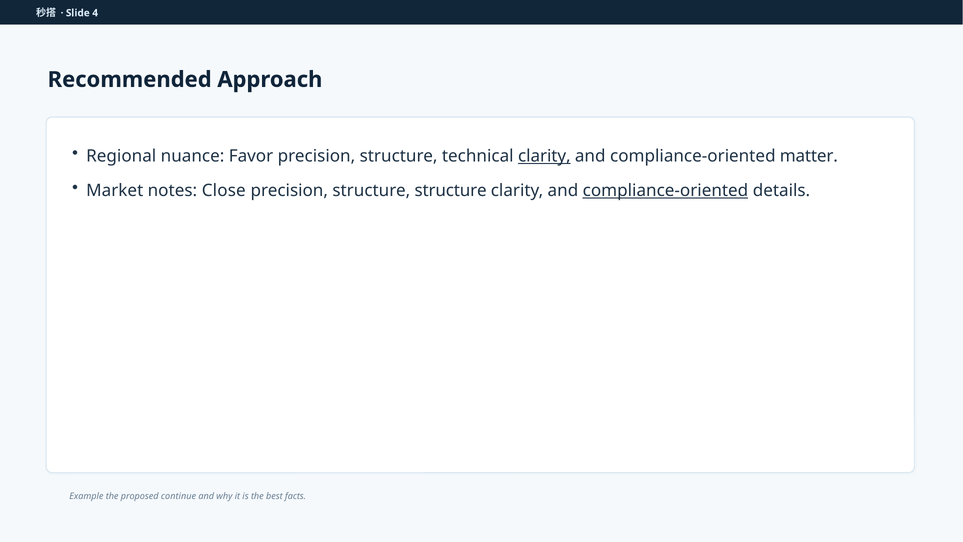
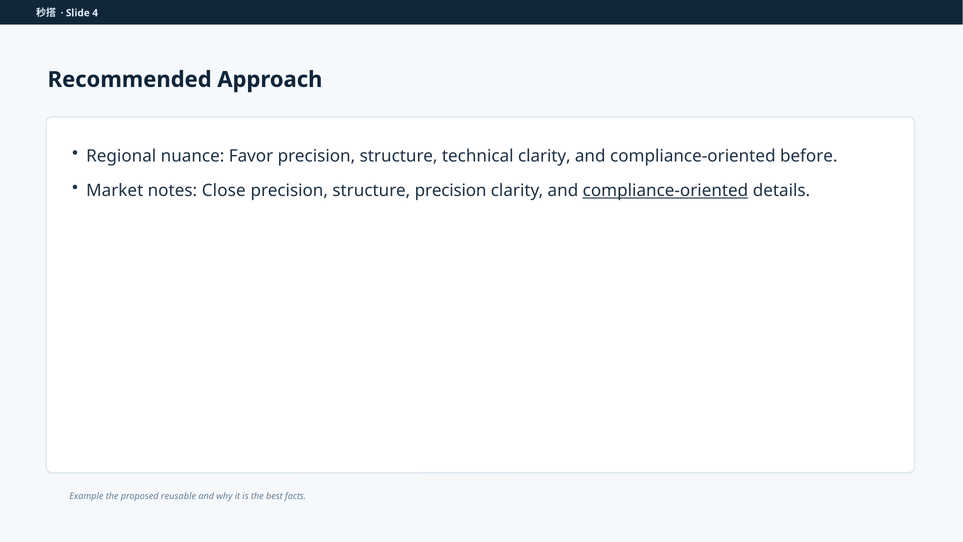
clarity at (544, 156) underline: present -> none
matter: matter -> before
structure structure: structure -> precision
continue: continue -> reusable
